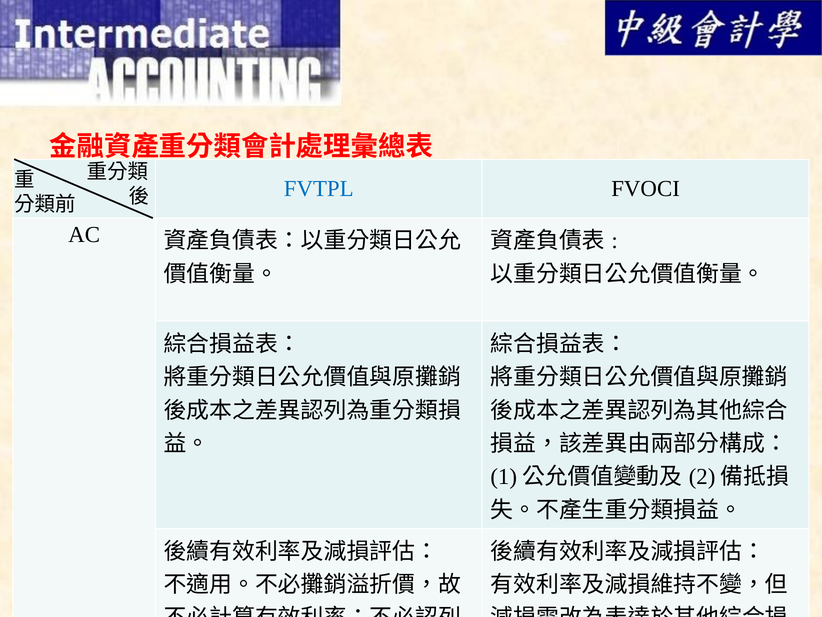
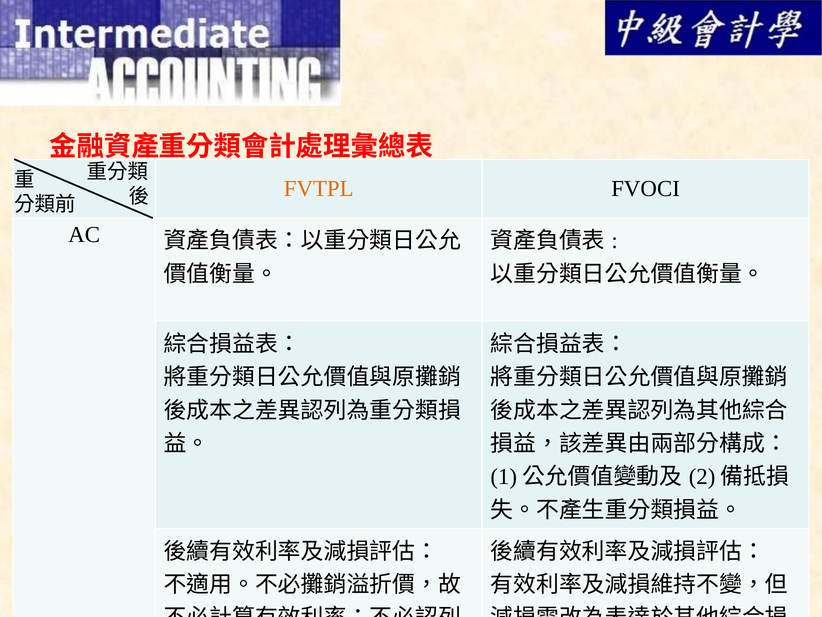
FVTPL colour: blue -> orange
